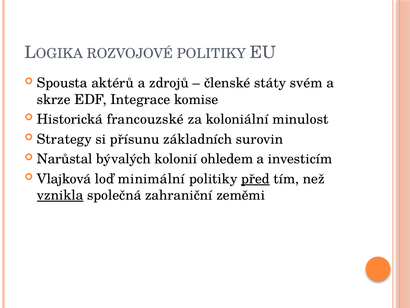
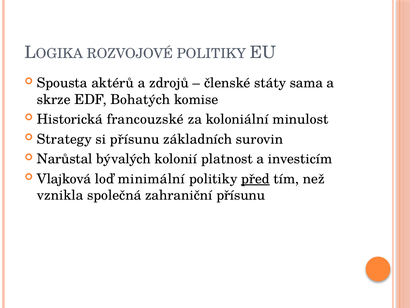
svém: svém -> sama
Integrace: Integrace -> Bohatých
ohledem: ohledem -> platnost
vznikla underline: present -> none
zahraniční zeměmi: zeměmi -> přísunu
